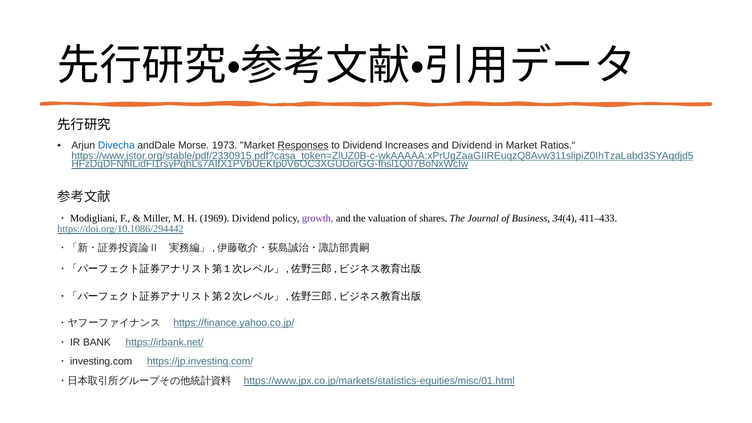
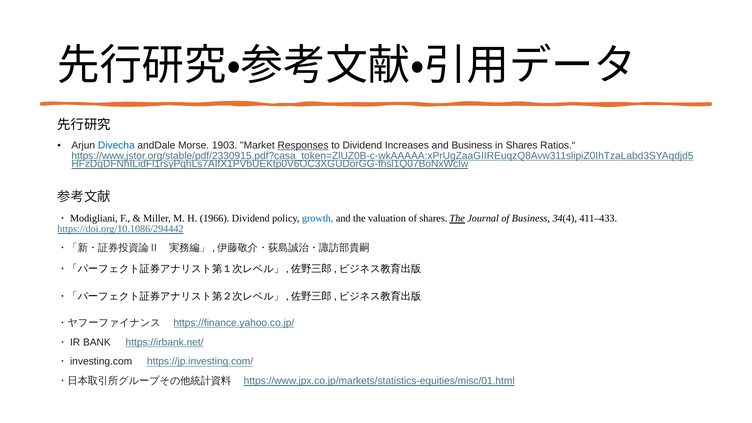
1973: 1973 -> 1903
and Dividend: Dividend -> Business
in Market: Market -> Shares
1969: 1969 -> 1966
growth colour: purple -> blue
The at (457, 219) underline: none -> present
